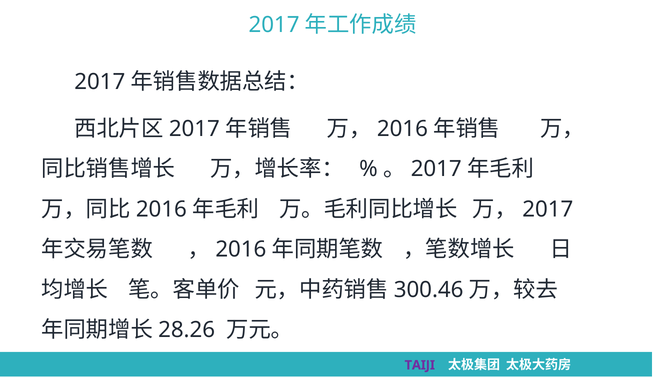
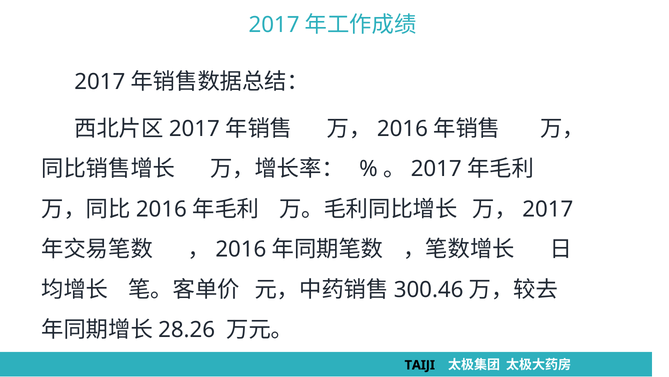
TAIJI colour: purple -> black
